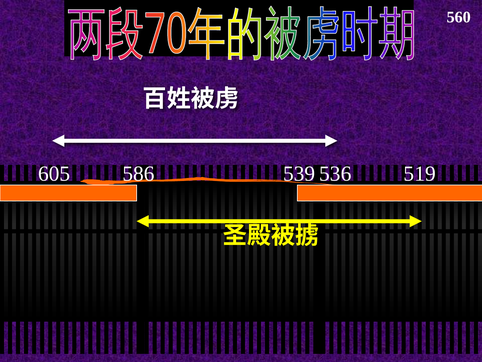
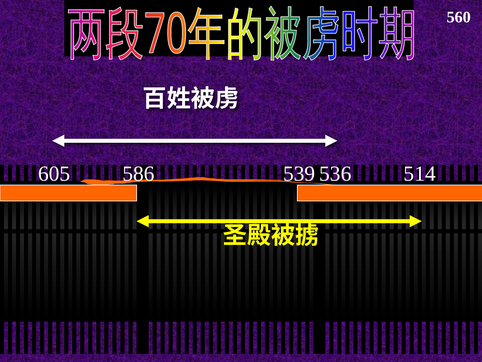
519: 519 -> 514
